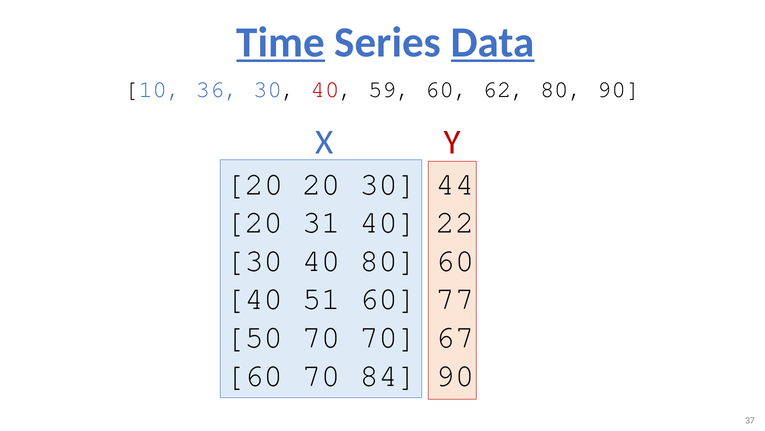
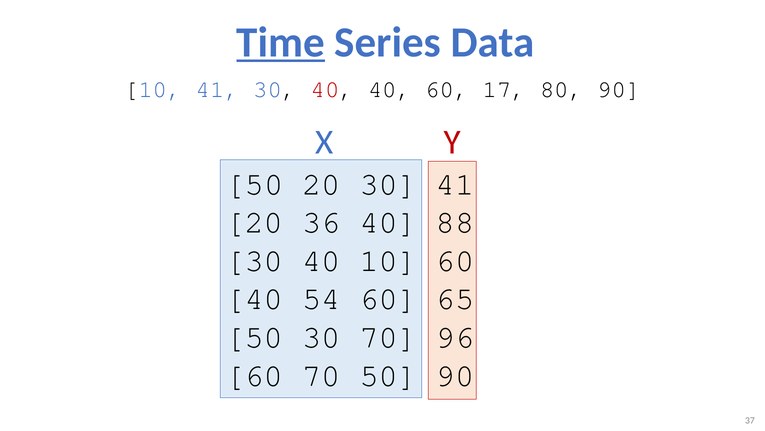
Data underline: present -> none
10 36: 36 -> 41
40 59: 59 -> 40
62: 62 -> 17
20 at (254, 184): 20 -> 50
30 44: 44 -> 41
31: 31 -> 36
22: 22 -> 88
40 80: 80 -> 10
51: 51 -> 54
77: 77 -> 65
50 70: 70 -> 30
67: 67 -> 96
70 84: 84 -> 50
